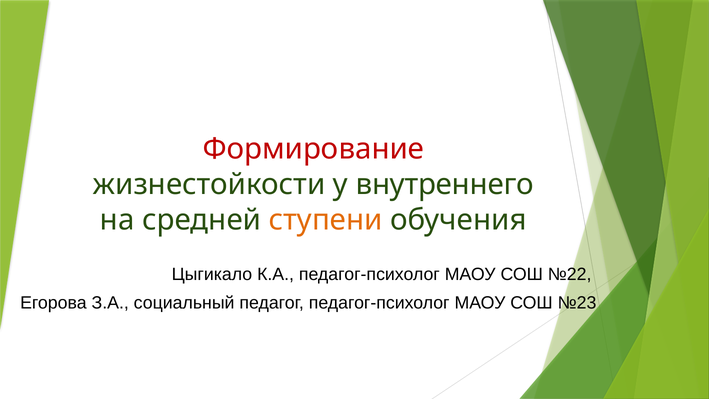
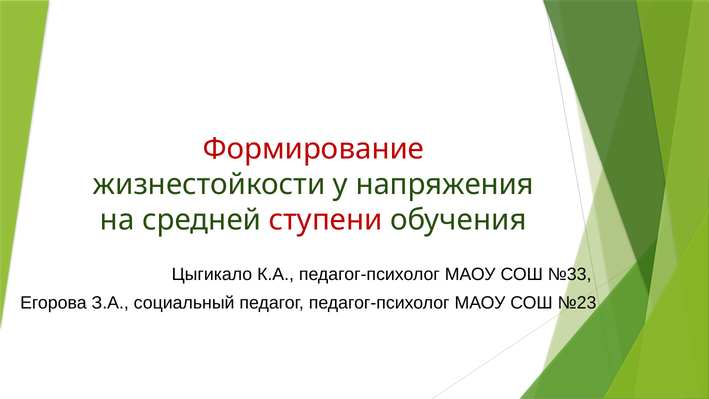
внутреннего: внутреннего -> напряжения
ступени colour: orange -> red
№22: №22 -> №33
